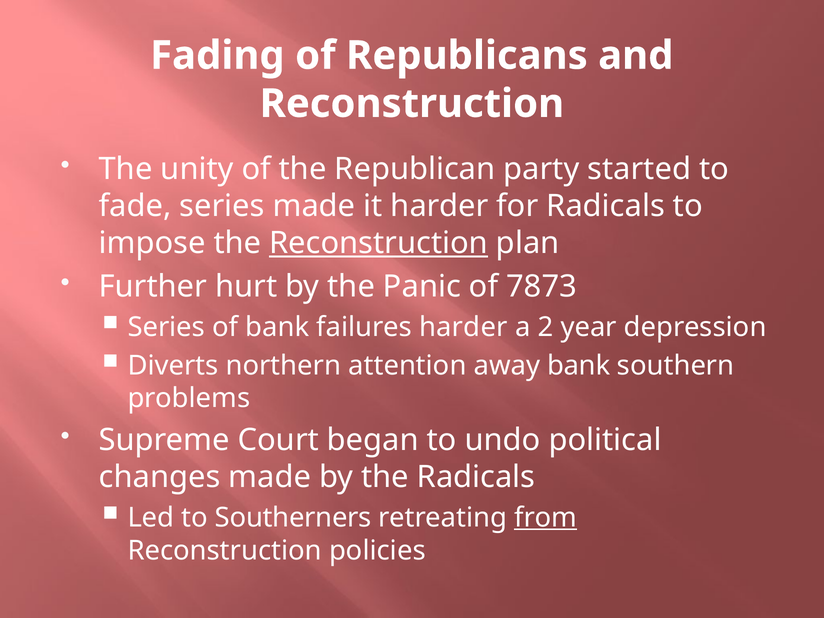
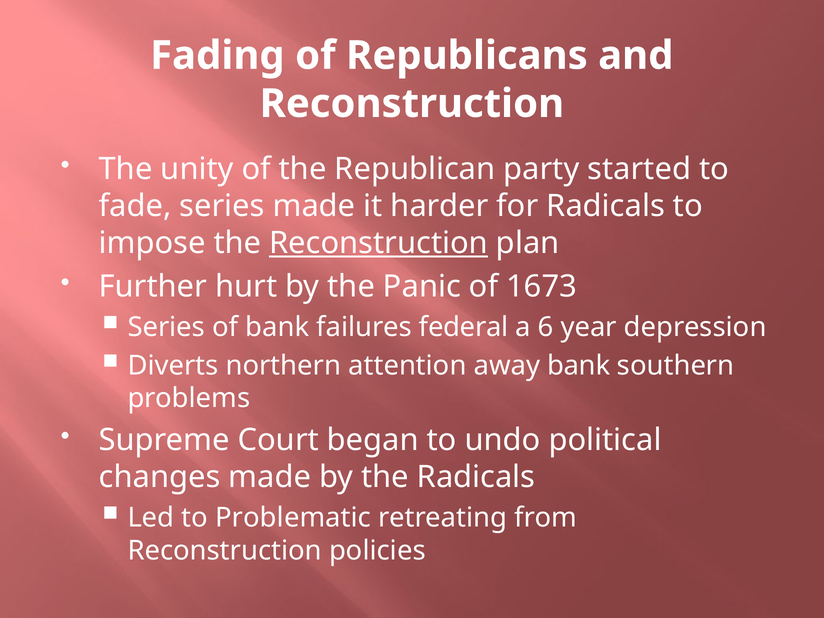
7873: 7873 -> 1673
failures harder: harder -> federal
2: 2 -> 6
Southerners: Southerners -> Problematic
from underline: present -> none
